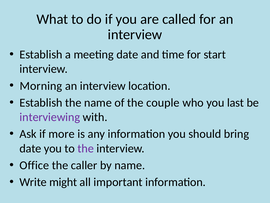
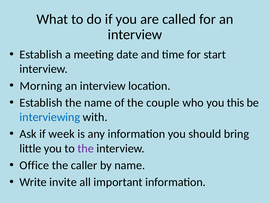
last: last -> this
interviewing colour: purple -> blue
more: more -> week
date at (30, 148): date -> little
might: might -> invite
